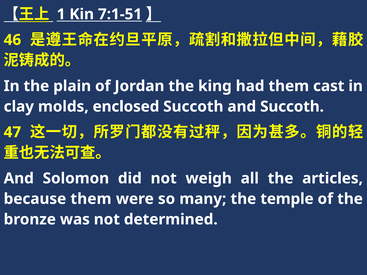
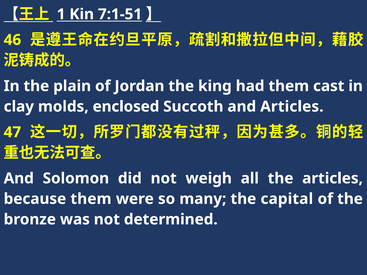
and Succoth: Succoth -> Articles
temple: temple -> capital
